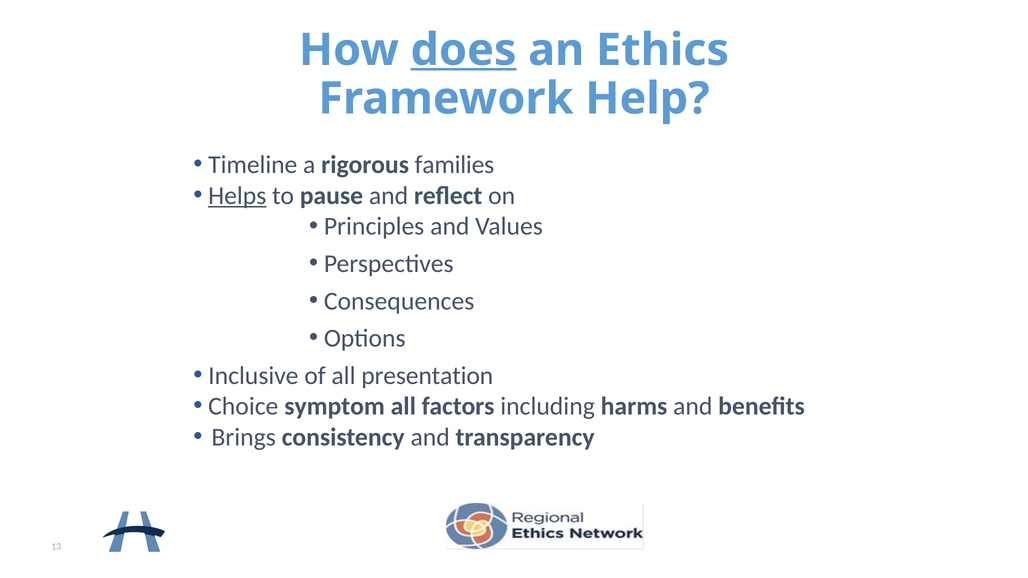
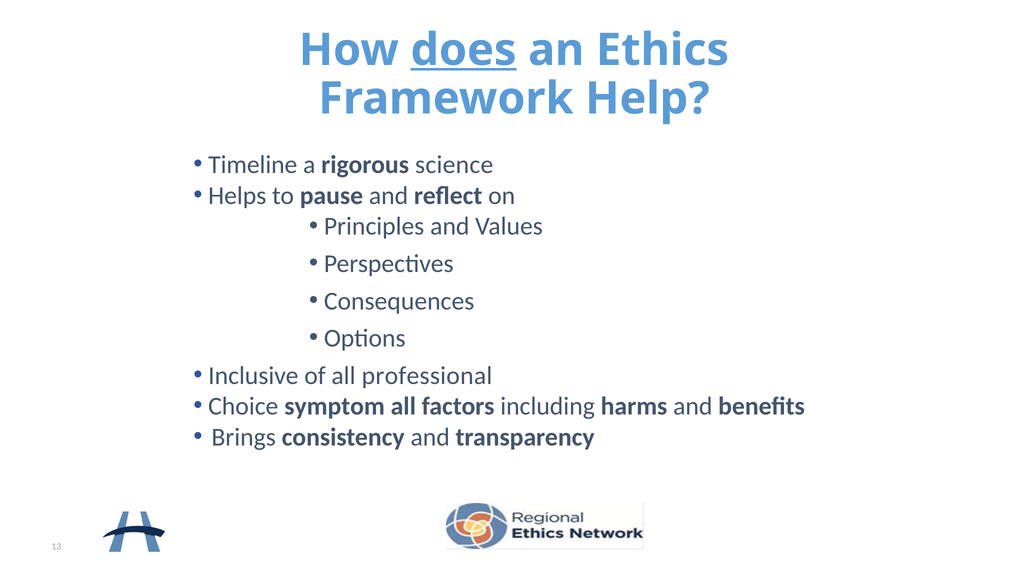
families: families -> science
Helps underline: present -> none
presentation: presentation -> professional
